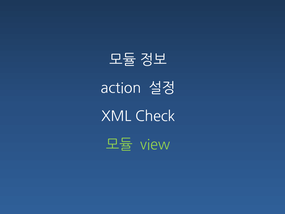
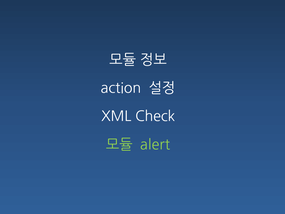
view: view -> alert
